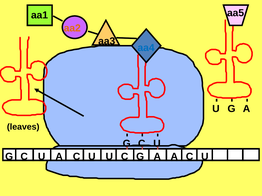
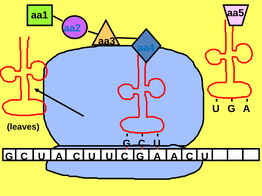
aa2 colour: orange -> blue
